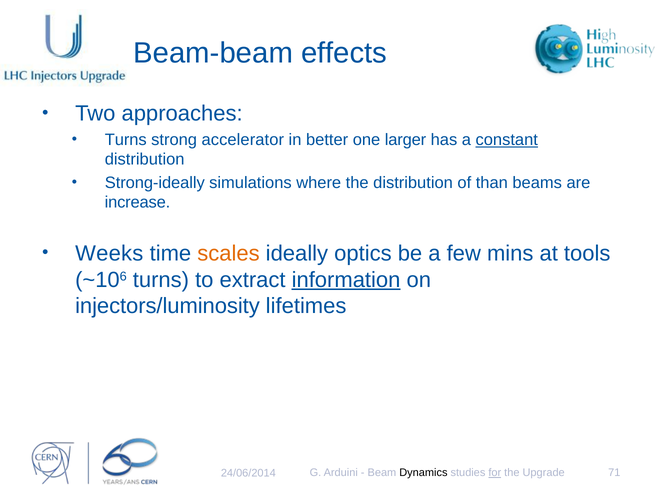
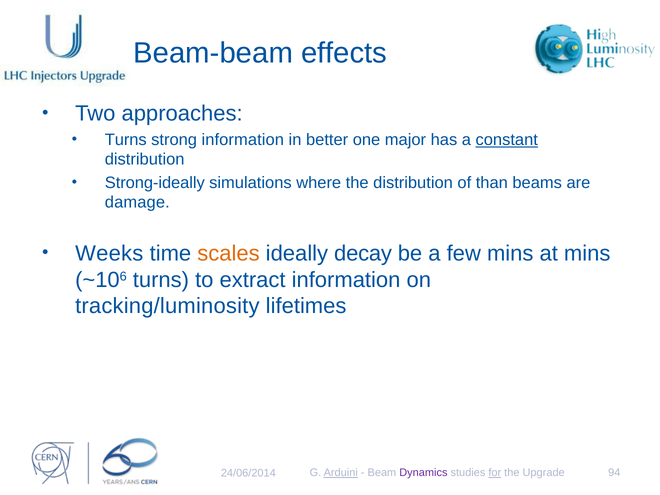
strong accelerator: accelerator -> information
larger: larger -> major
increase: increase -> damage
optics: optics -> decay
at tools: tools -> mins
information at (346, 280) underline: present -> none
injectors/luminosity: injectors/luminosity -> tracking/luminosity
Arduini underline: none -> present
Dynamics colour: black -> purple
71: 71 -> 94
